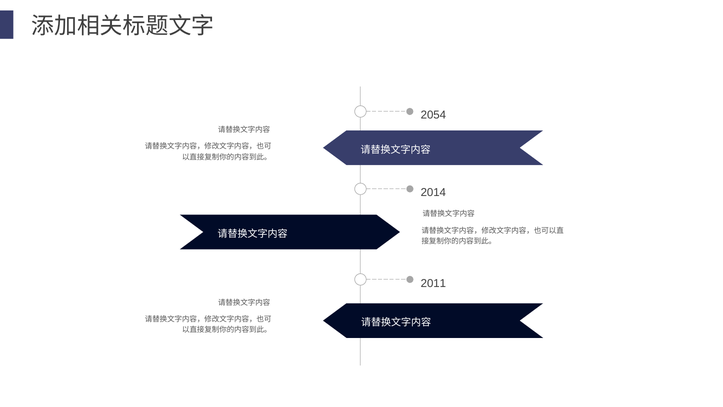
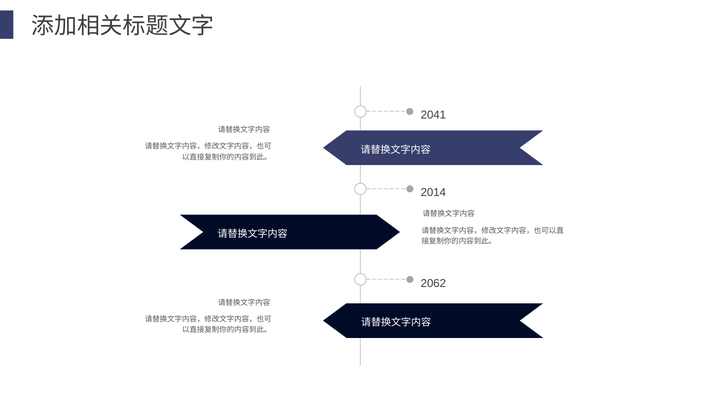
2054: 2054 -> 2041
2011: 2011 -> 2062
